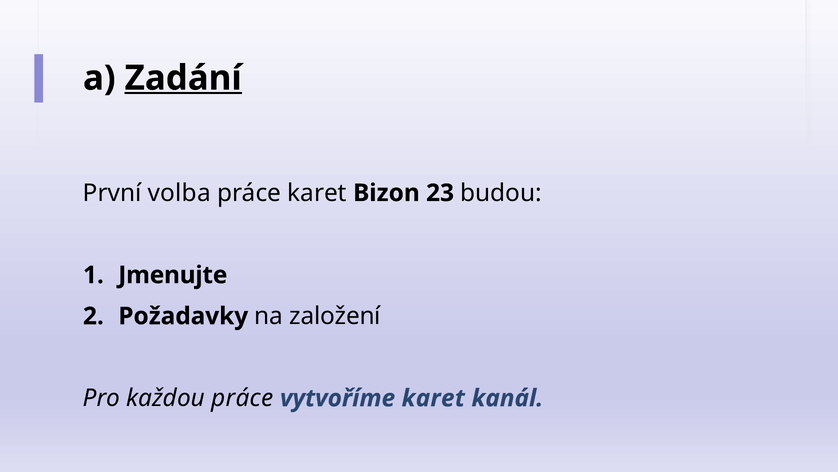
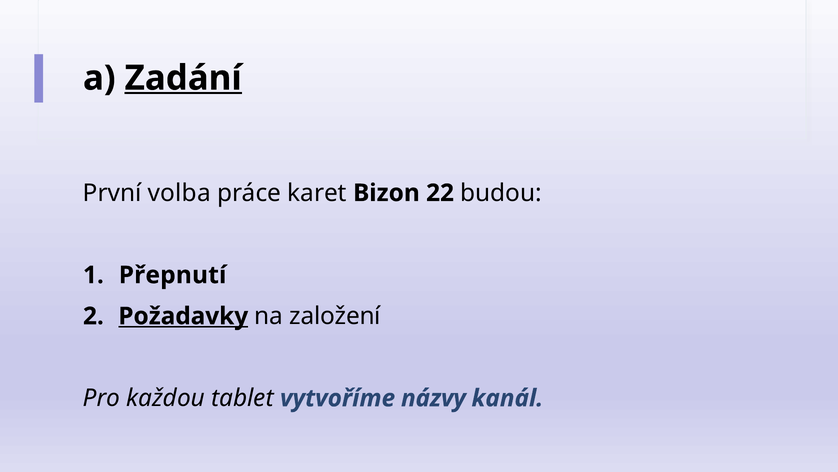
23: 23 -> 22
Jmenujte: Jmenujte -> Přepnutí
Požadavky underline: none -> present
každou práce: práce -> tablet
vytvoříme karet: karet -> názvy
